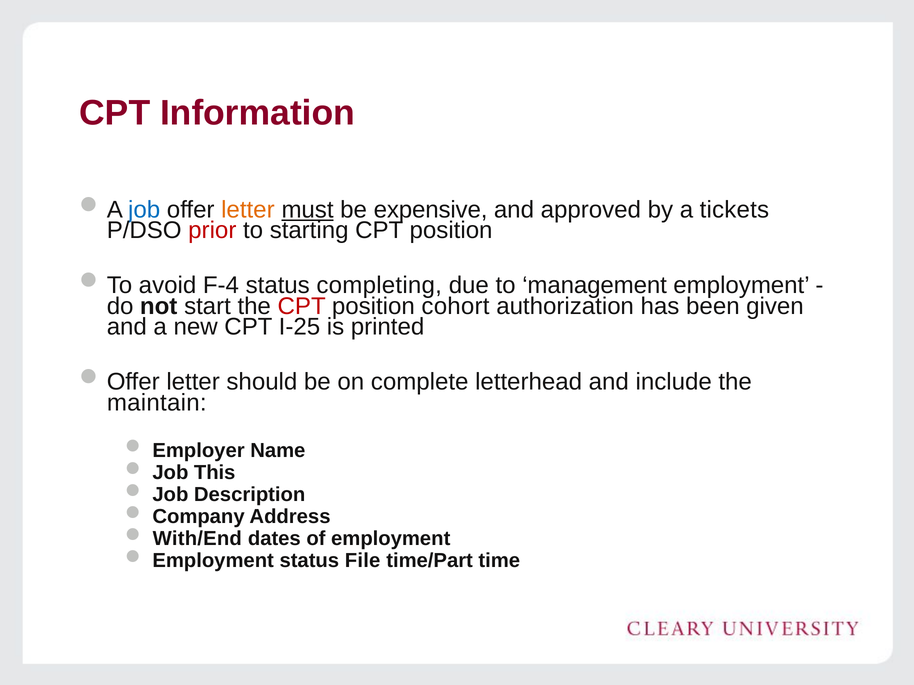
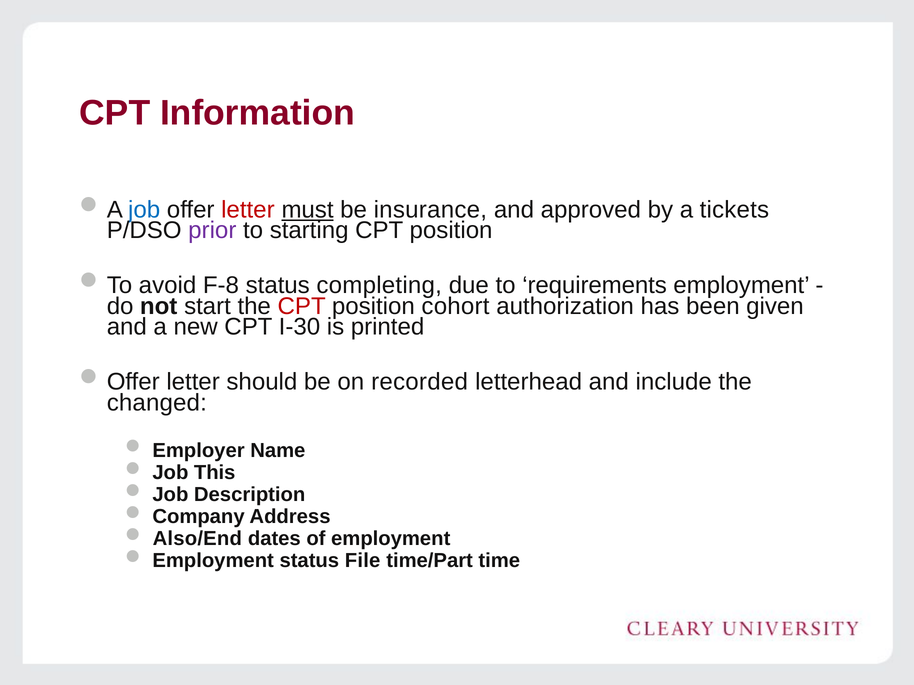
letter at (248, 210) colour: orange -> red
expensive: expensive -> insurance
prior colour: red -> purple
F-4: F-4 -> F-8
management: management -> requirements
I-25: I-25 -> I-30
complete: complete -> recorded
maintain: maintain -> changed
With/End: With/End -> Also/End
